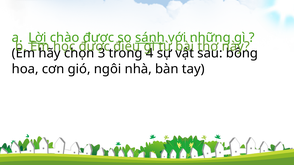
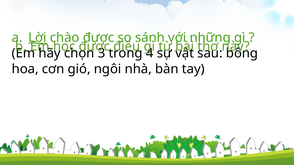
sánh underline: present -> none
